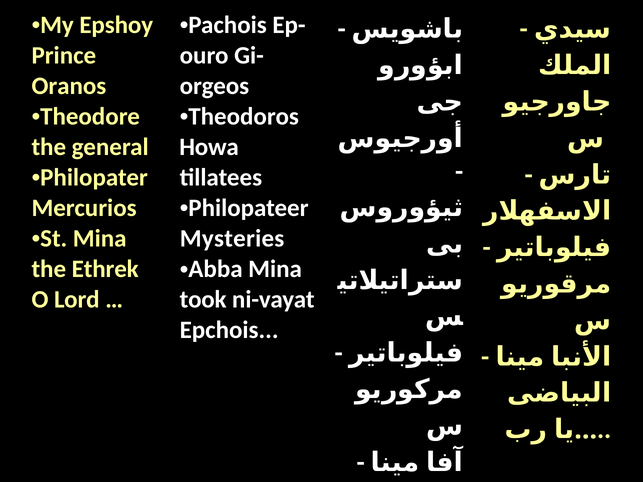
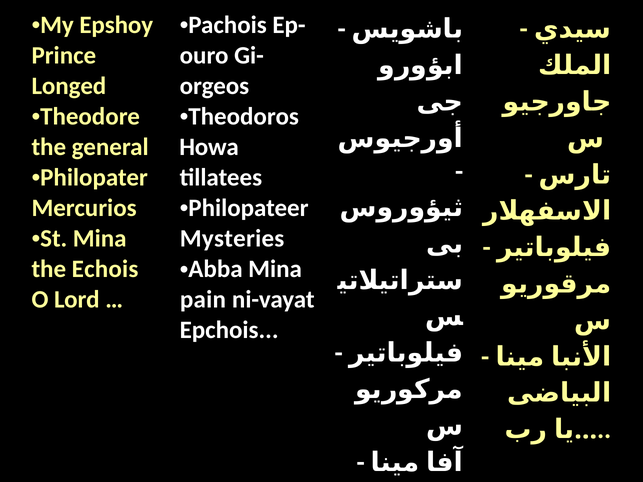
Oranos: Oranos -> Longed
Ethrek: Ethrek -> Echois
took: took -> pain
